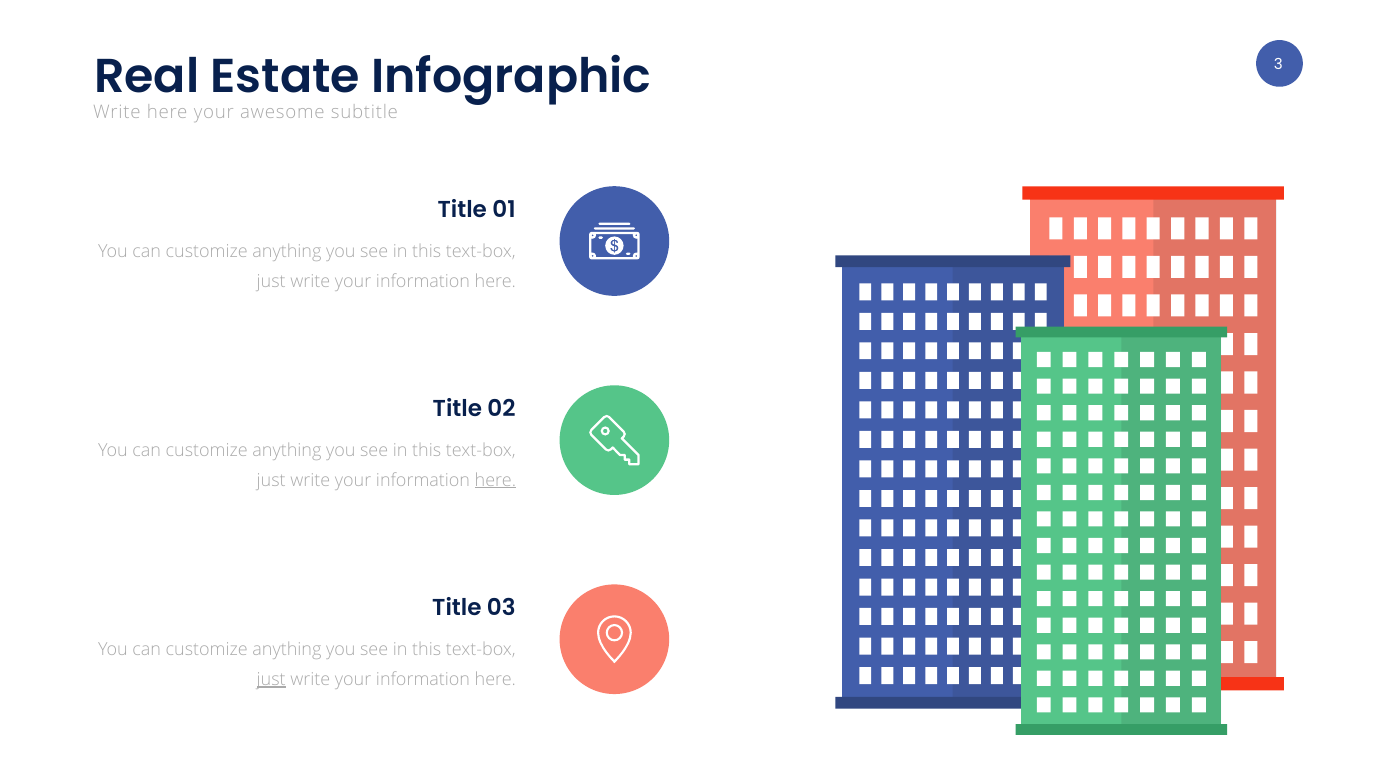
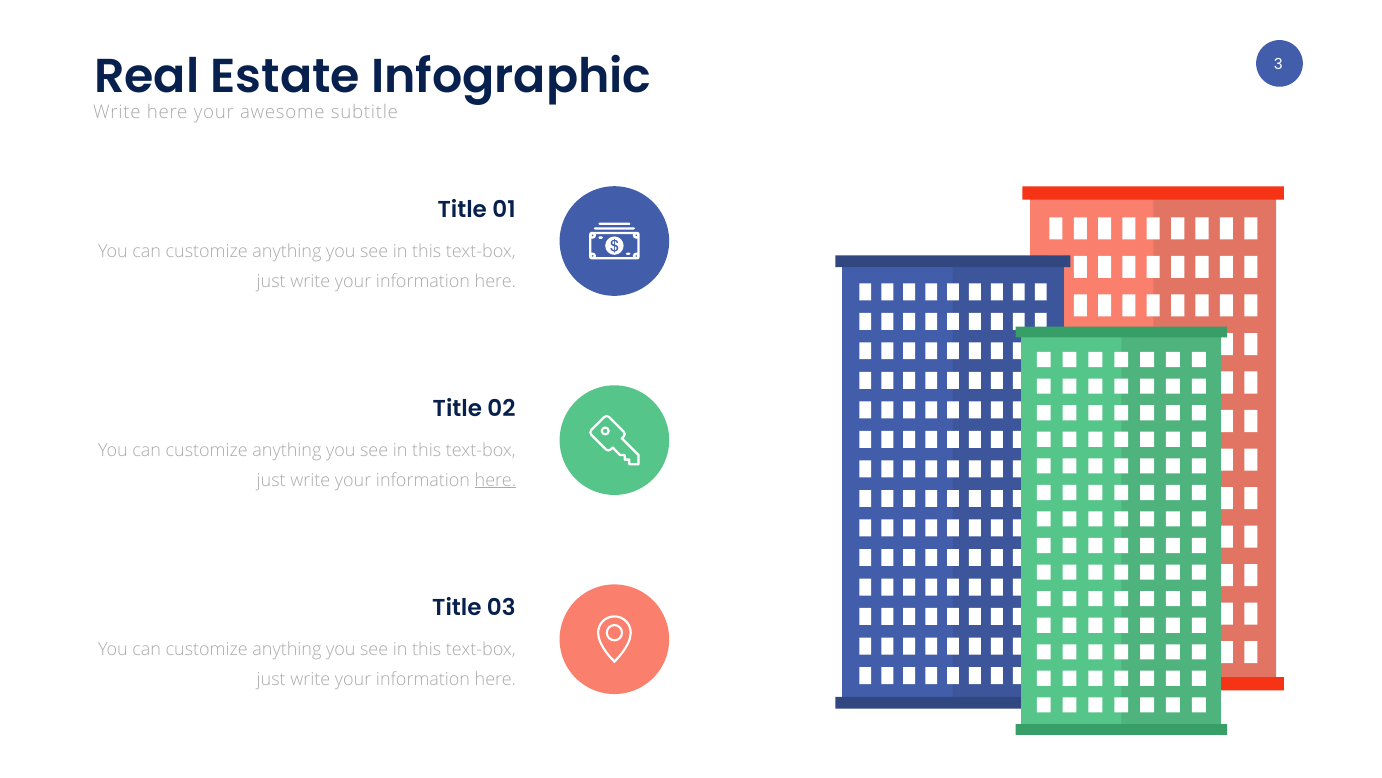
just at (271, 679) underline: present -> none
